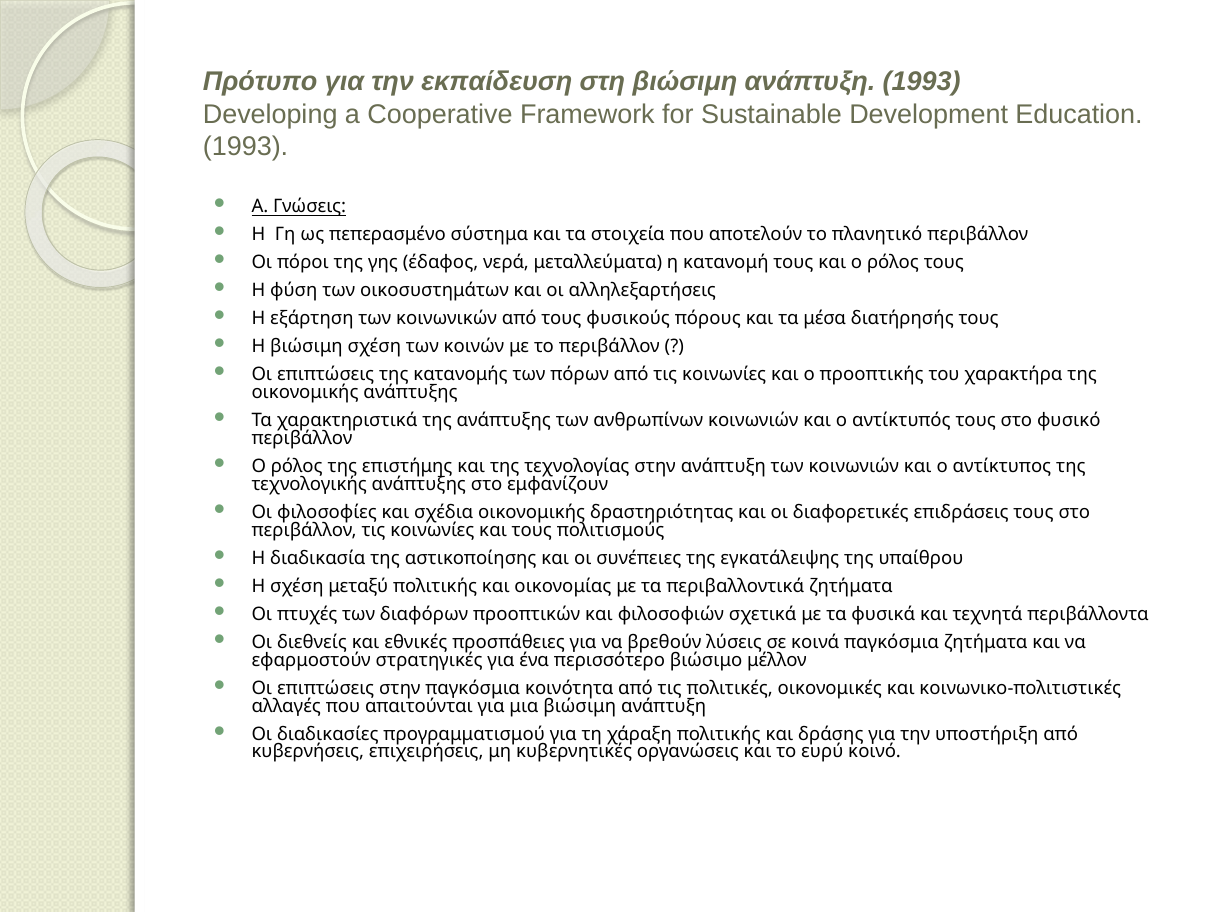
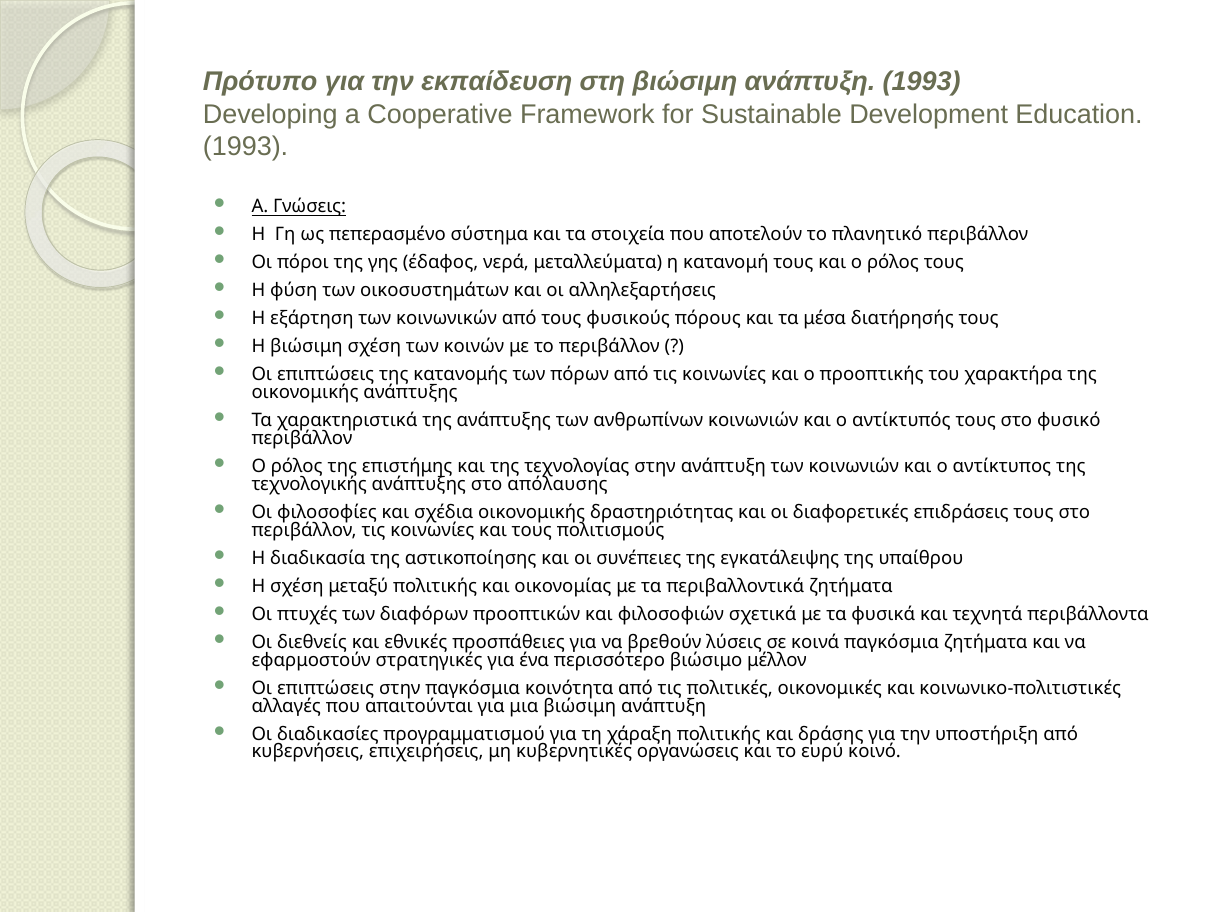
εμφανίζουν: εμφανίζουν -> απόλαυσης
